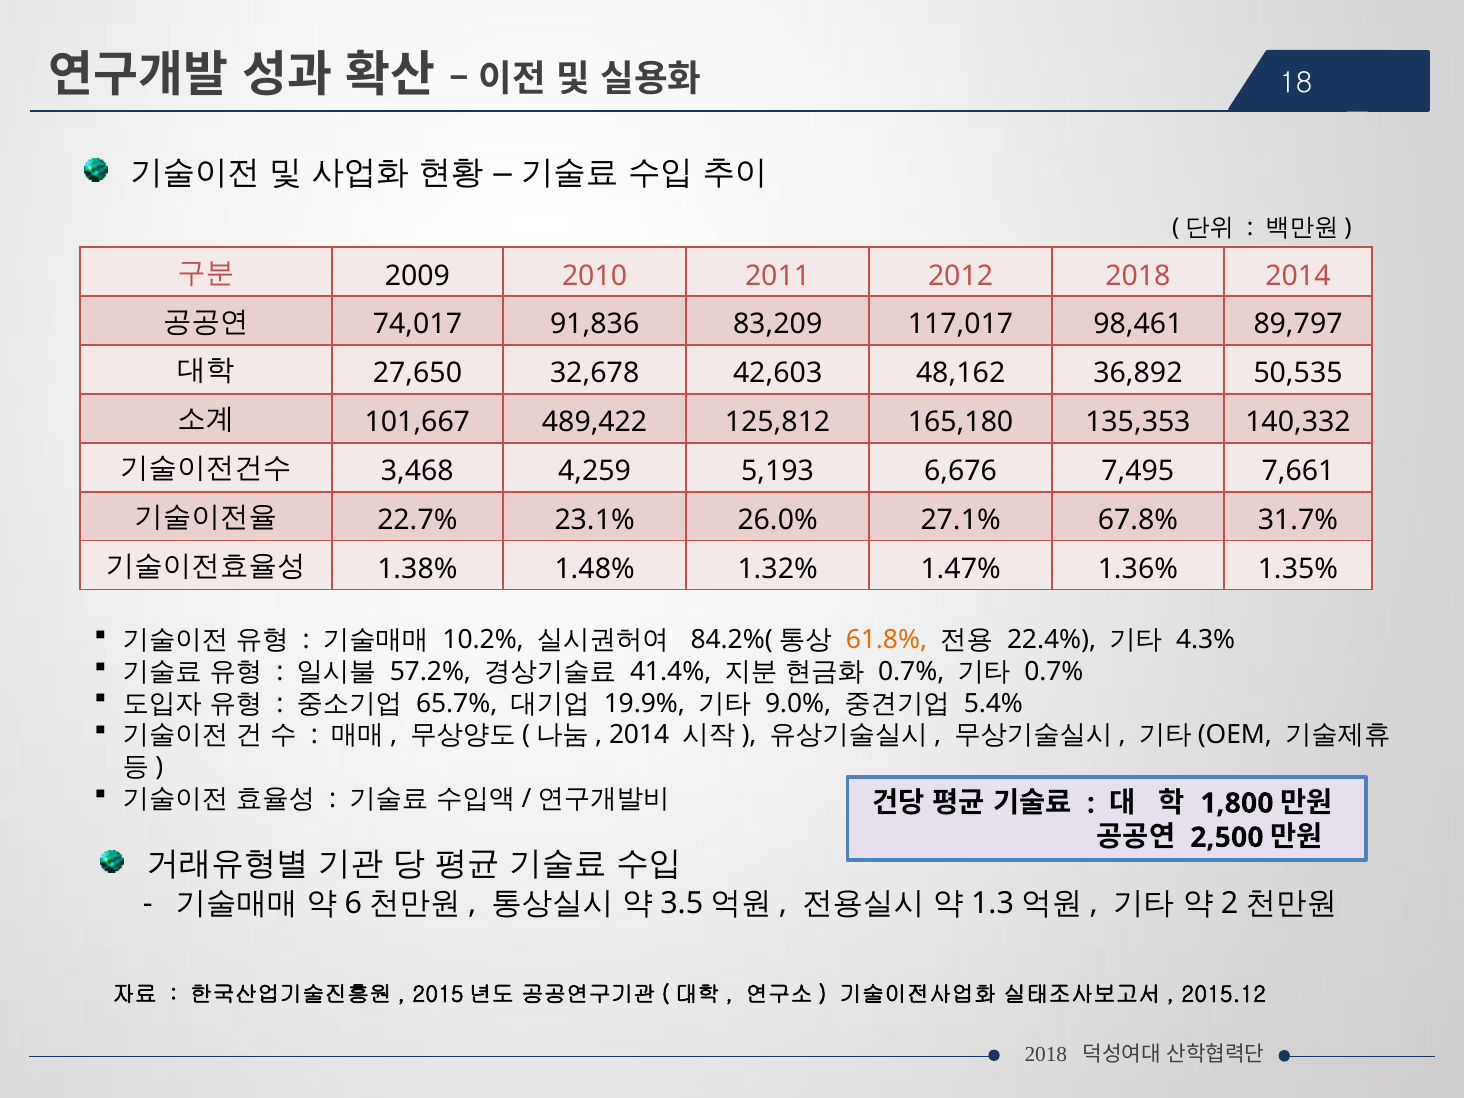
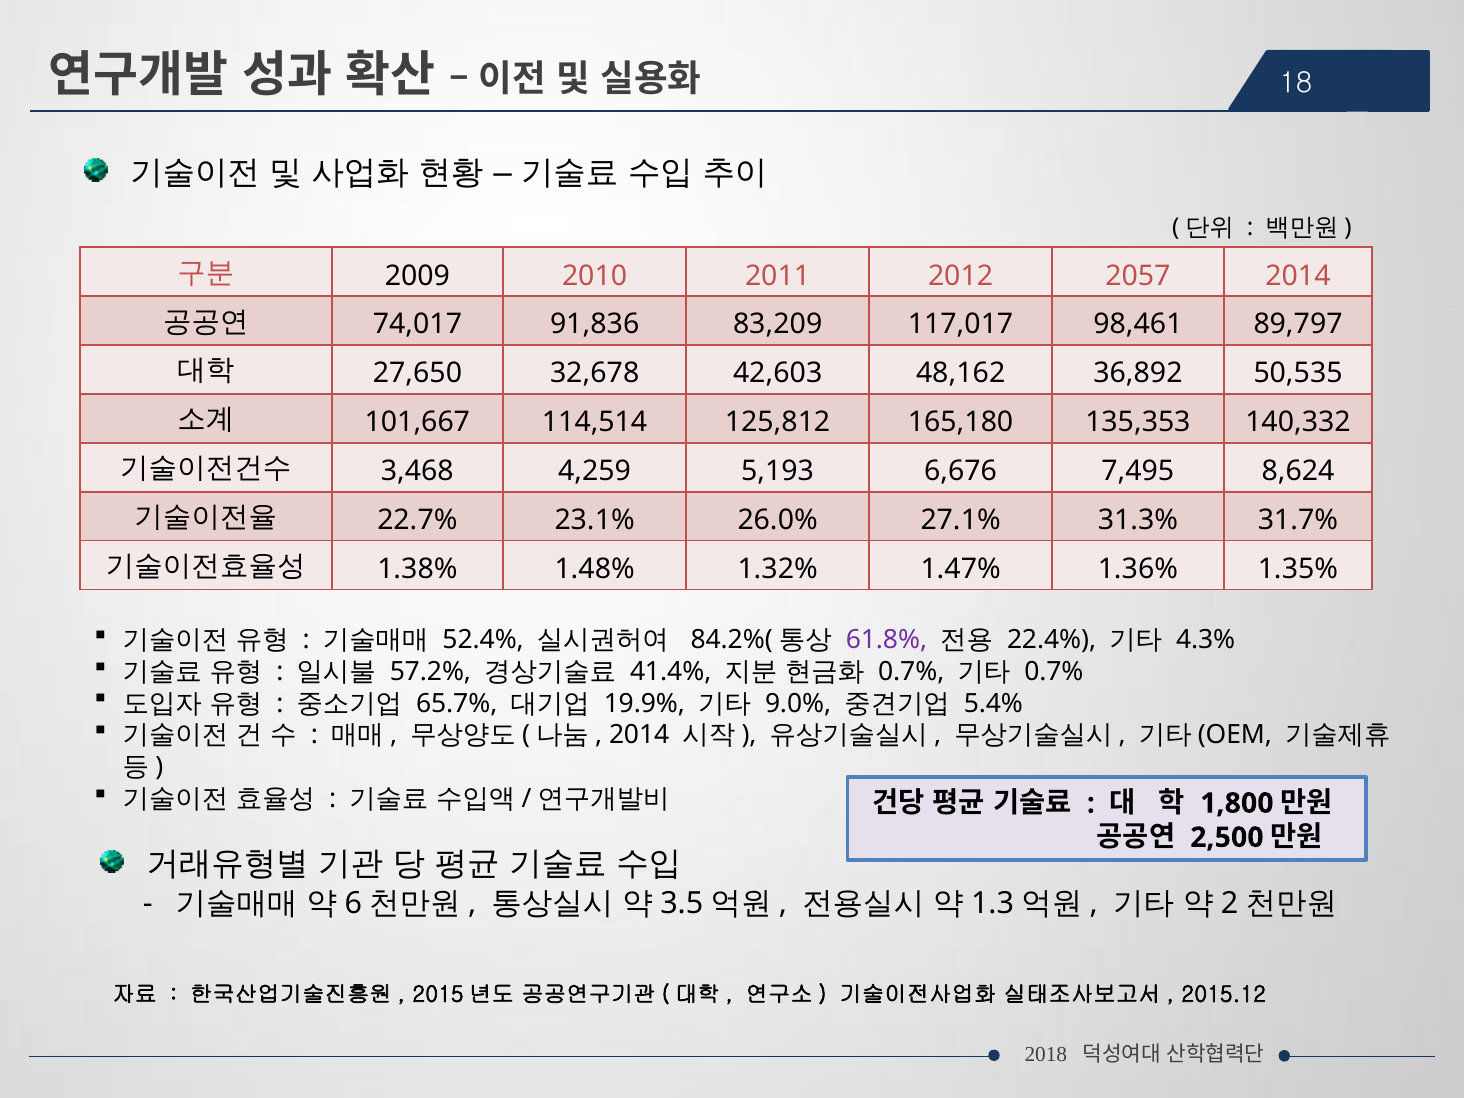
2012 2018: 2018 -> 2057
489,422: 489,422 -> 114,514
7,661: 7,661 -> 8,624
67.8%: 67.8% -> 31.3%
10.2%: 10.2% -> 52.4%
61.8% colour: orange -> purple
